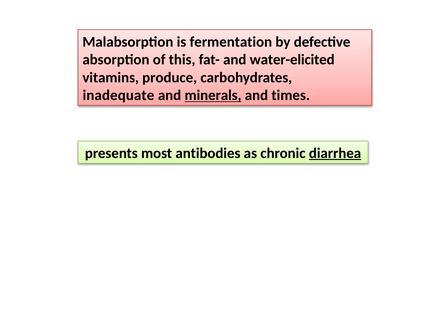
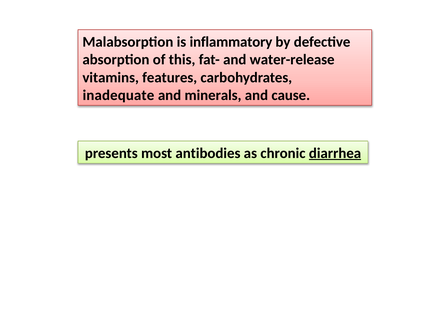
fermentation: fermentation -> inflammatory
water-elicited: water-elicited -> water-release
produce: produce -> features
minerals underline: present -> none
times: times -> cause
